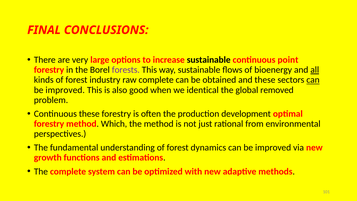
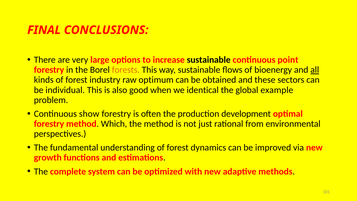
forests colour: purple -> orange
raw complete: complete -> optimum
can at (313, 80) underline: present -> none
improved at (65, 90): improved -> individual
removed: removed -> example
Continuous these: these -> show
